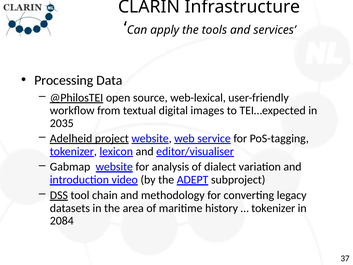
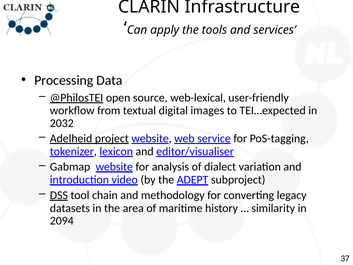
2035: 2035 -> 2032
tokenizer at (273, 208): tokenizer -> similarity
2084: 2084 -> 2094
